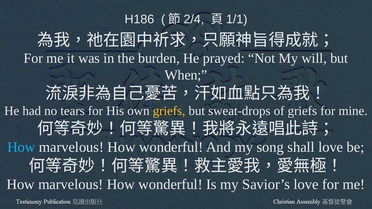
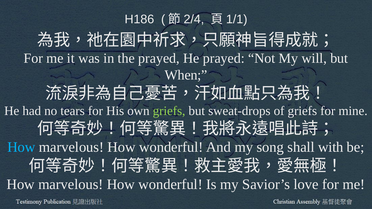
the burden: burden -> prayed
griefs at (169, 111) colour: yellow -> light green
shall love: love -> with
